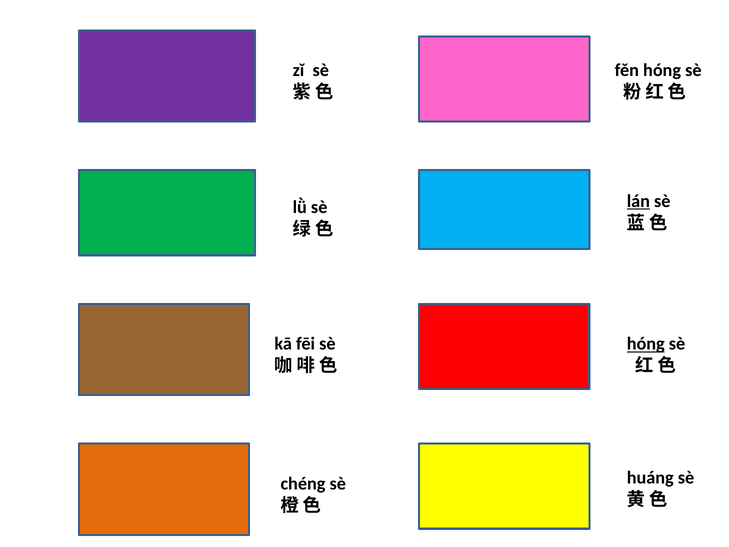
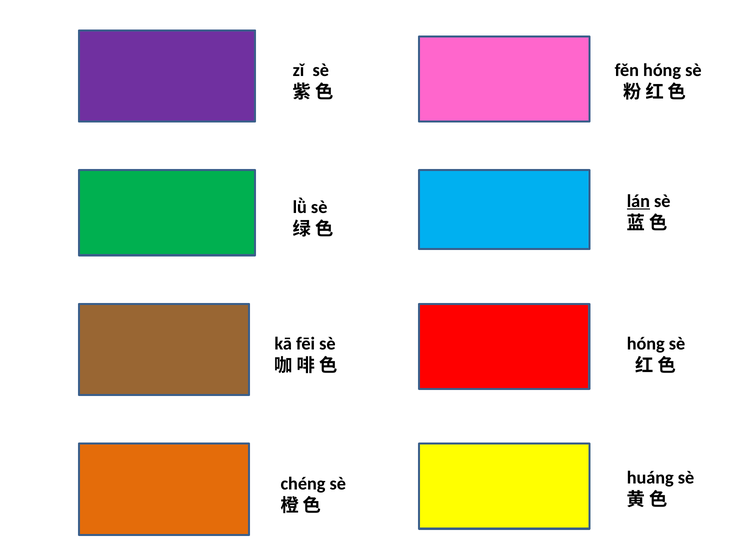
hóng at (646, 344) underline: present -> none
